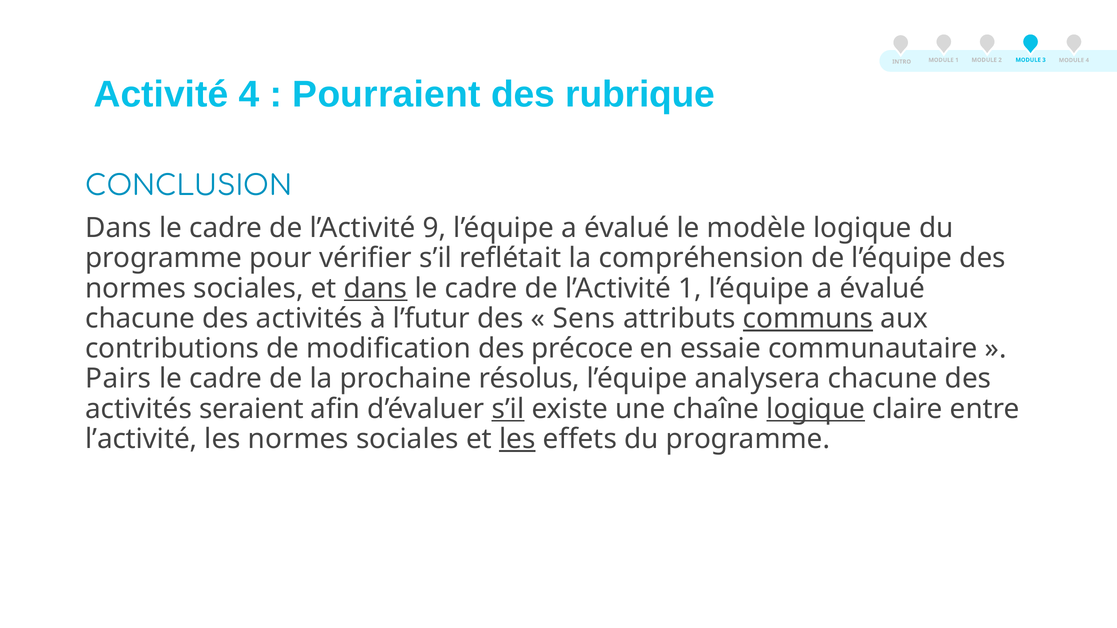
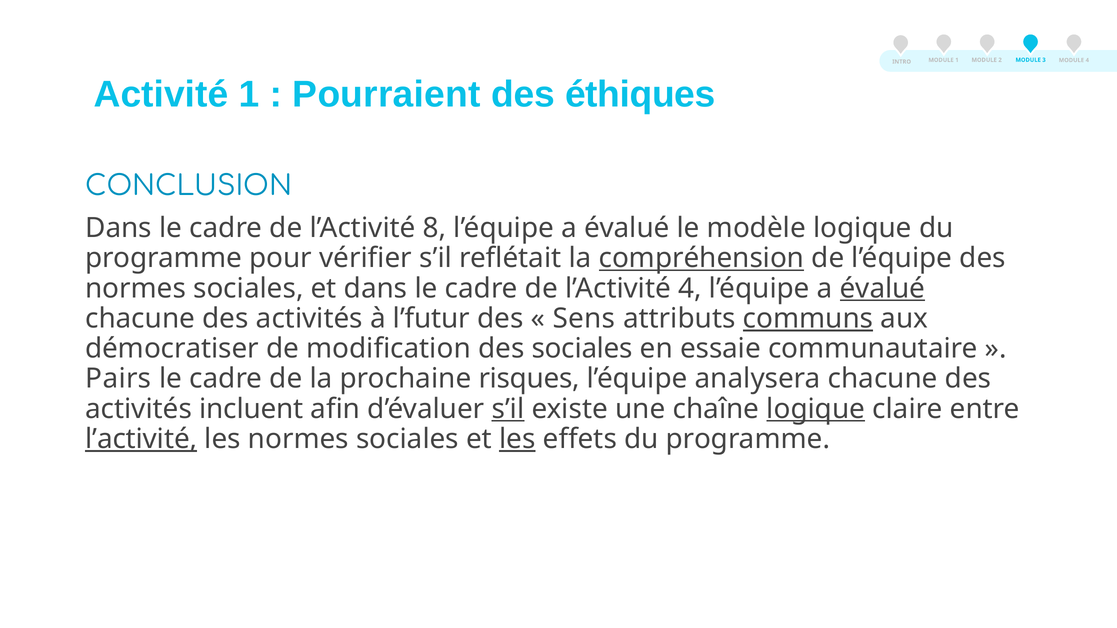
Activité 4: 4 -> 1
rubrique: rubrique -> éthiques
9: 9 -> 8
compréhension underline: none -> present
dans at (376, 288) underline: present -> none
l’Activité 1: 1 -> 4
évalué at (882, 288) underline: none -> present
contributions: contributions -> démocratiser
des précoce: précoce -> sociales
résolus: résolus -> risques
seraient: seraient -> incluent
l’activité at (141, 439) underline: none -> present
